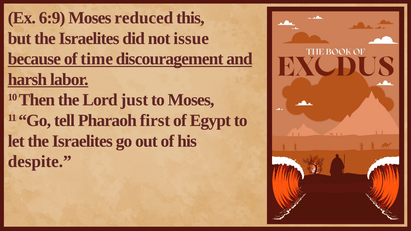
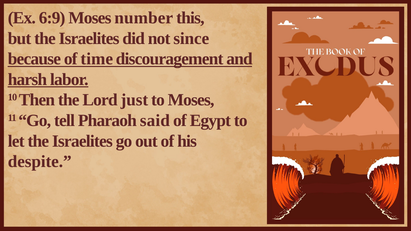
reduced: reduced -> number
issue: issue -> since
first: first -> said
